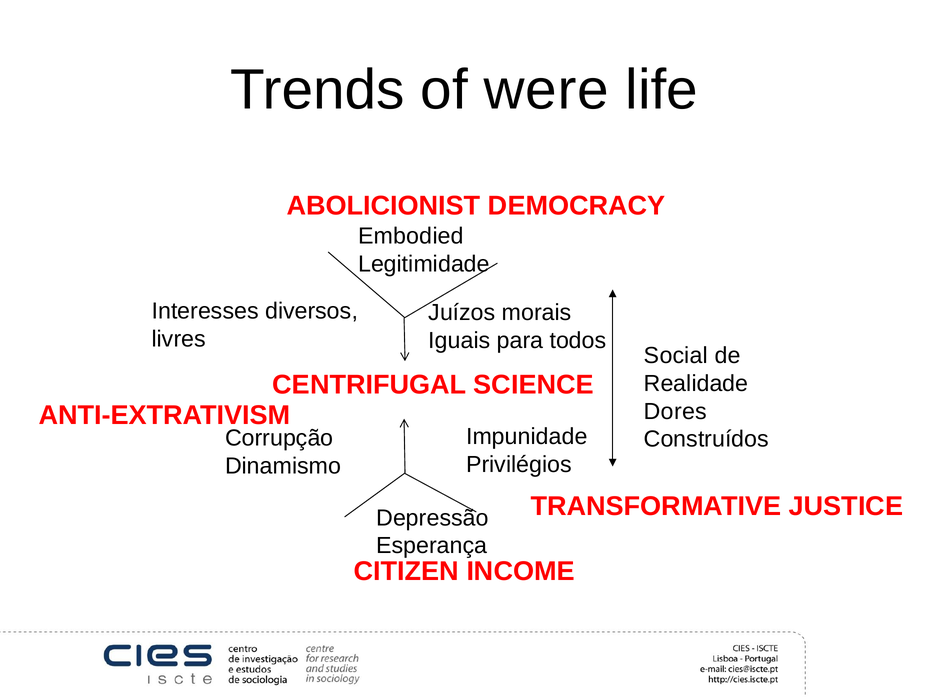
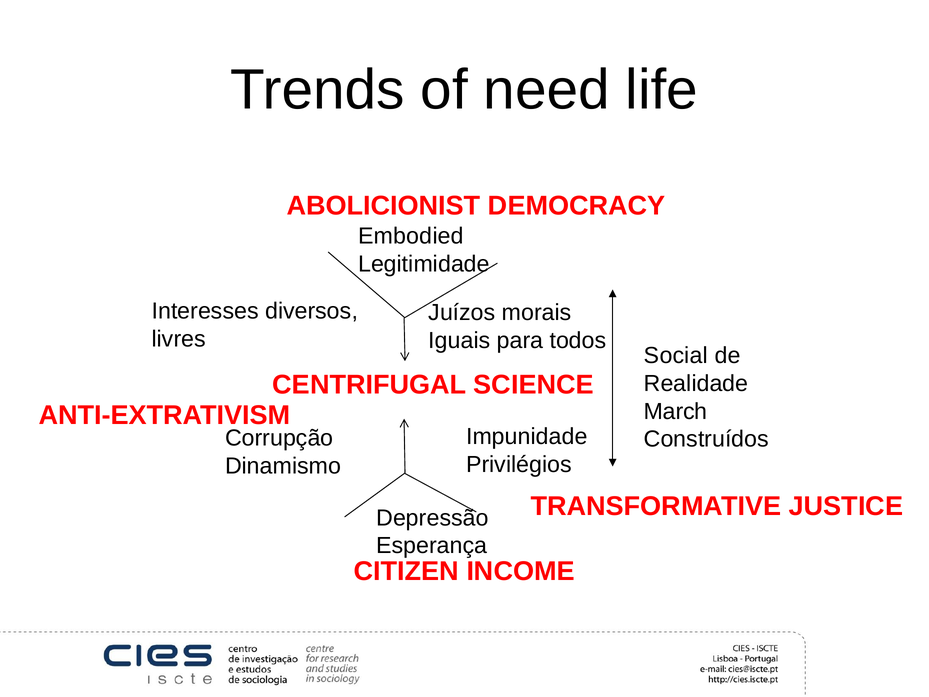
were: were -> need
Dores: Dores -> March
